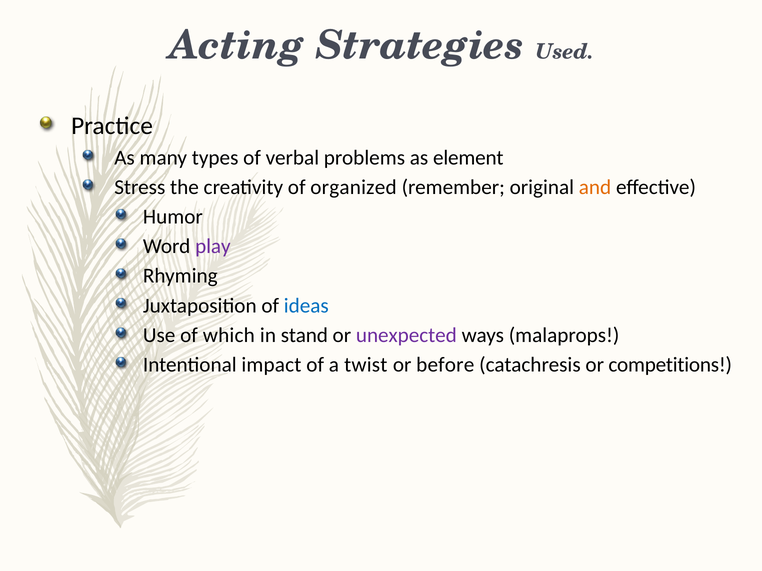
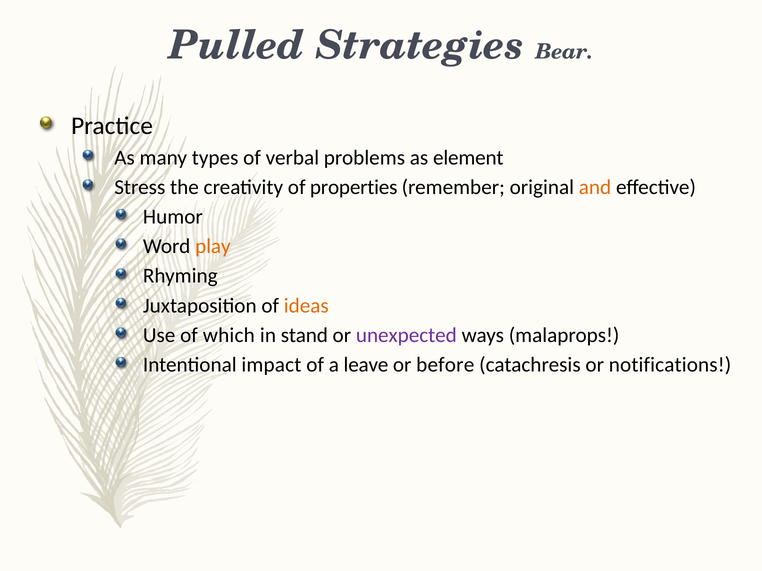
Acting: Acting -> Pulled
Used: Used -> Bear
organized: organized -> properties
play colour: purple -> orange
ideas colour: blue -> orange
twist: twist -> leave
competitions: competitions -> notifications
